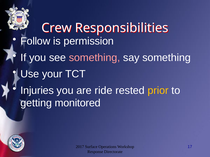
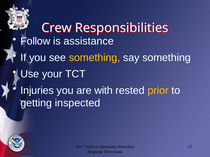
permission: permission -> assistance
something at (95, 58) colour: pink -> yellow
ride: ride -> with
monitored: monitored -> inspected
